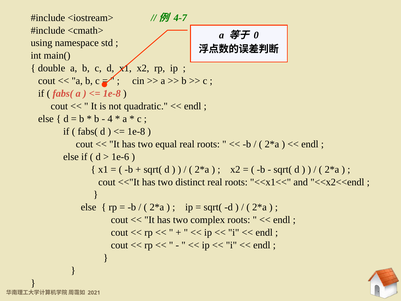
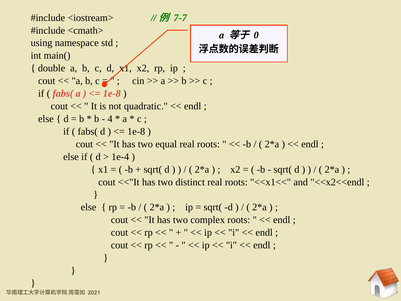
4-7: 4-7 -> 7-7
1e-6: 1e-6 -> 1e-4
